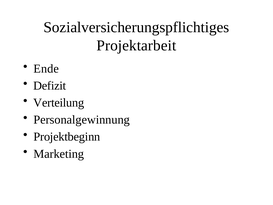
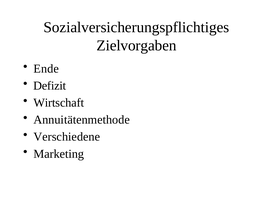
Projektarbeit: Projektarbeit -> Zielvorgaben
Verteilung: Verteilung -> Wirtschaft
Personalgewinnung: Personalgewinnung -> Annuitätenmethode
Projektbeginn: Projektbeginn -> Verschiedene
